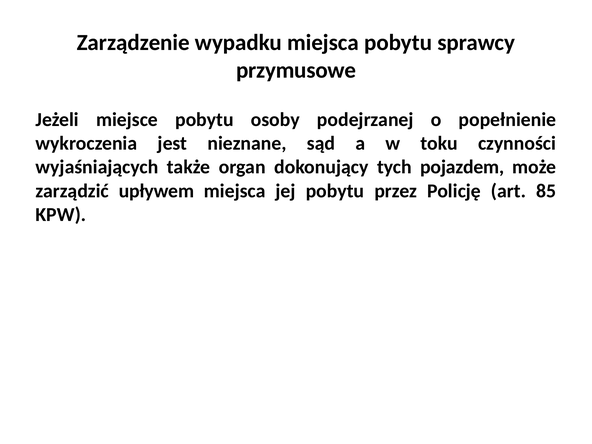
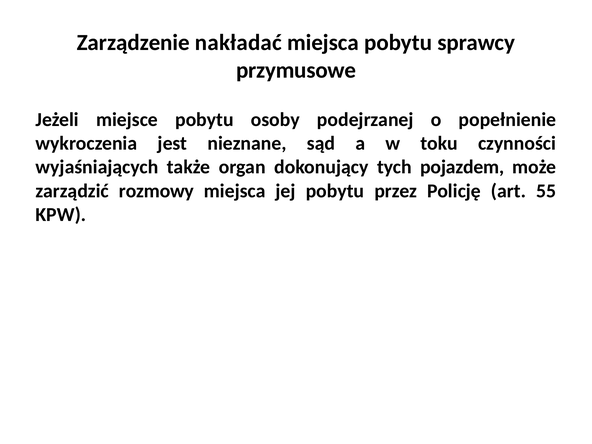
wypadku: wypadku -> nakładać
upływem: upływem -> rozmowy
85: 85 -> 55
